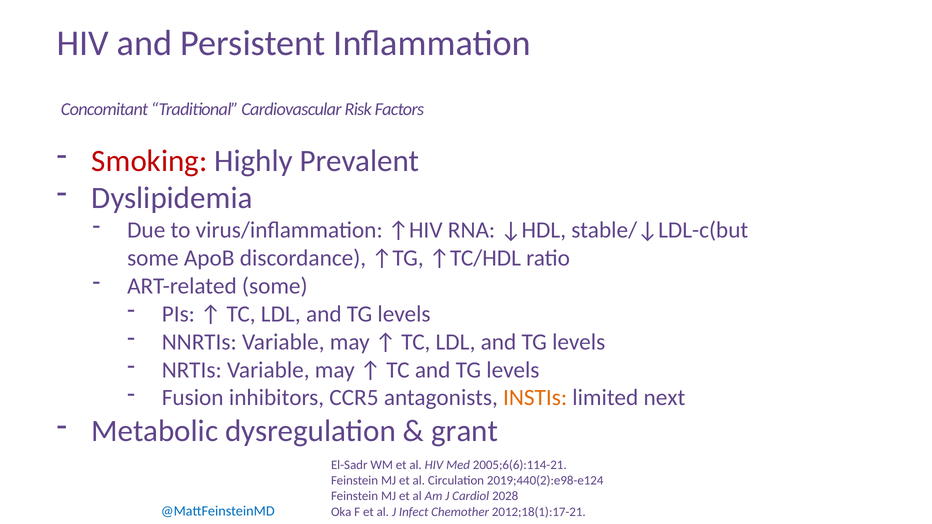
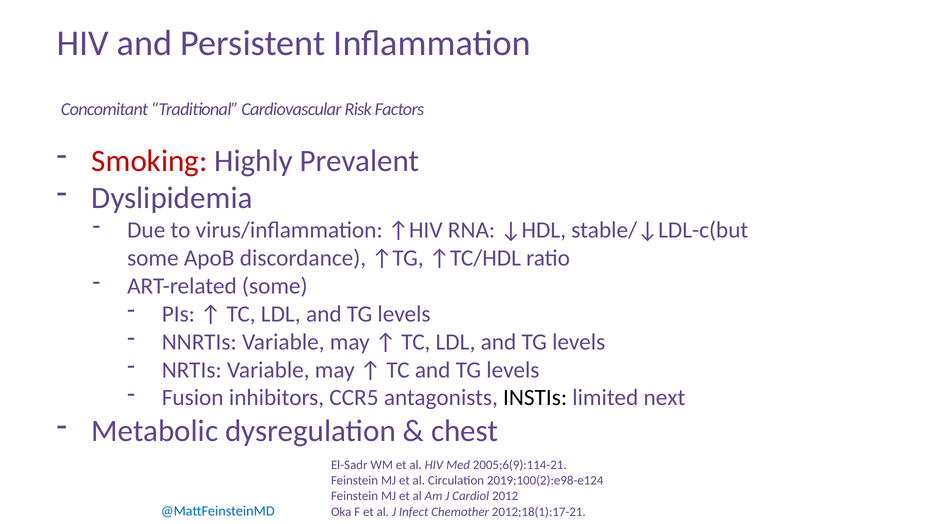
INSTIs colour: orange -> black
grant: grant -> chest
2005;6(6):114-21: 2005;6(6):114-21 -> 2005;6(9):114-21
2019;440(2):e98-e124: 2019;440(2):e98-e124 -> 2019;100(2):e98-e124
2028: 2028 -> 2012
